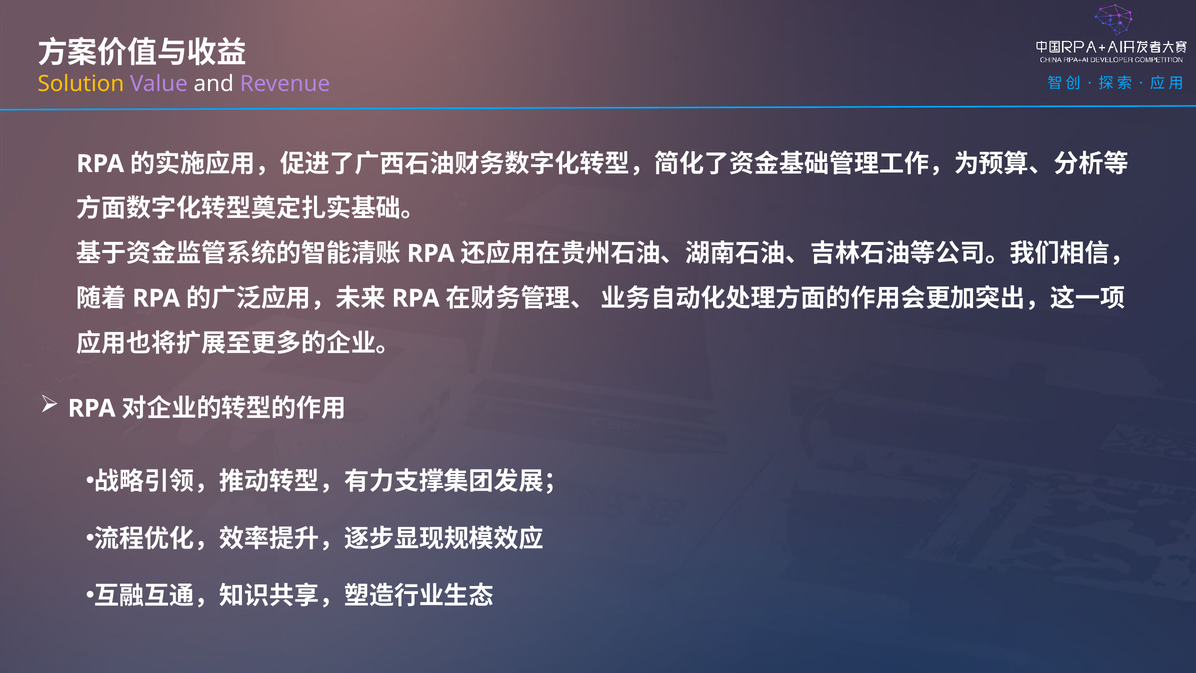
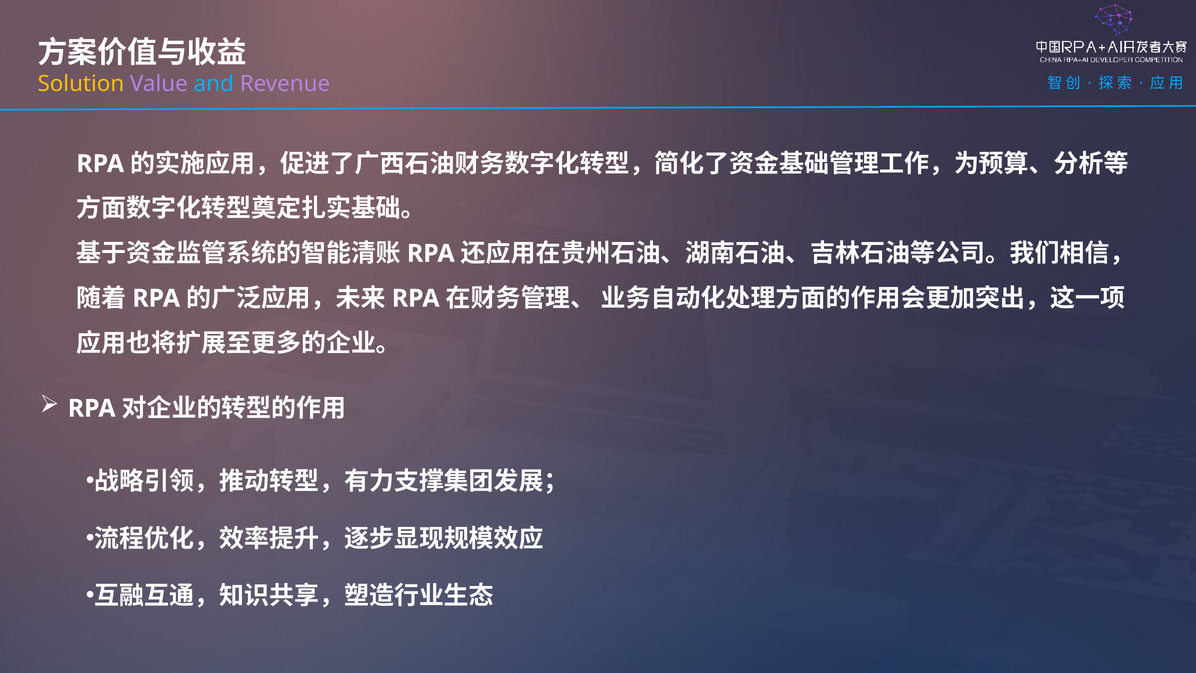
and colour: white -> light blue
